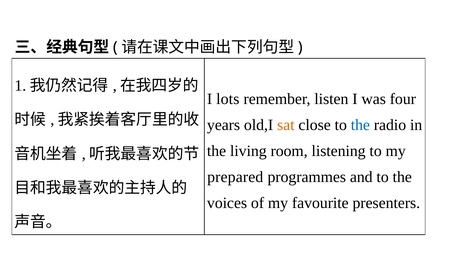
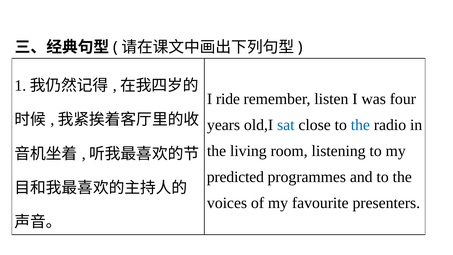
lots: lots -> ride
sat colour: orange -> blue
prepared: prepared -> predicted
